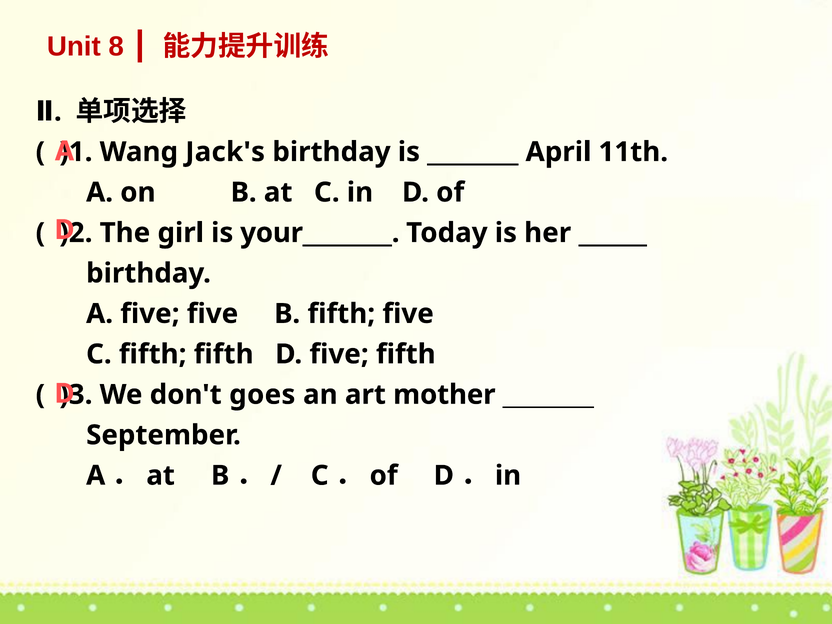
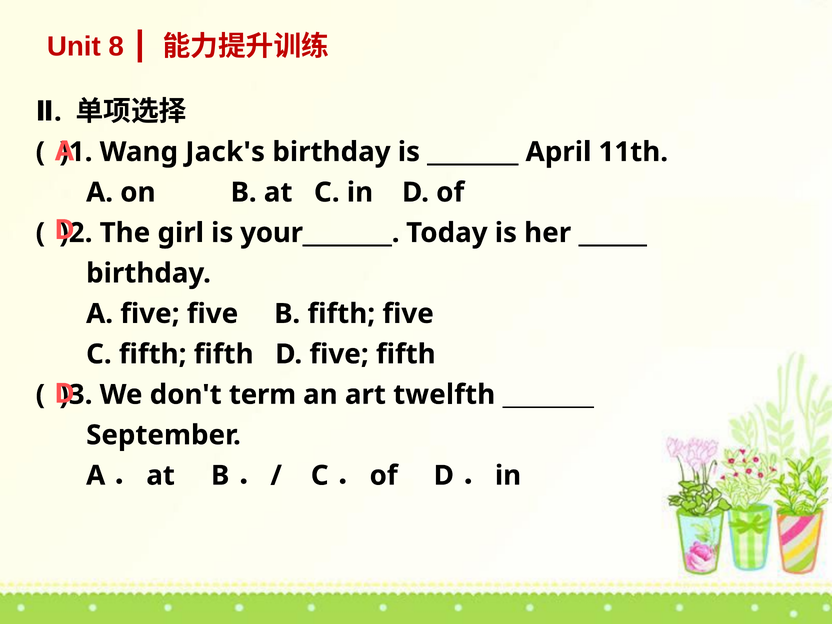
goes: goes -> term
mother: mother -> twelfth
